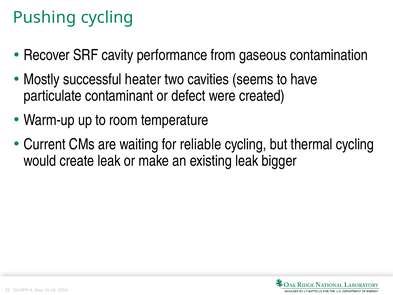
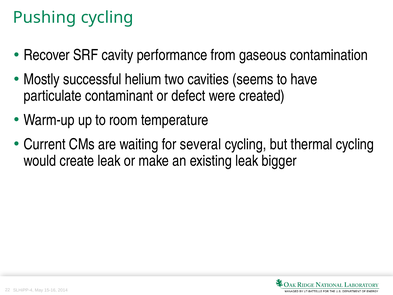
heater: heater -> helium
reliable: reliable -> several
